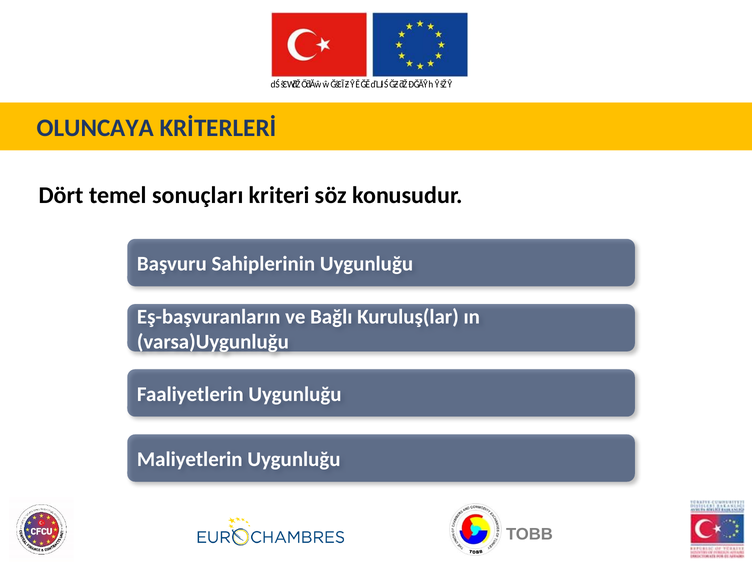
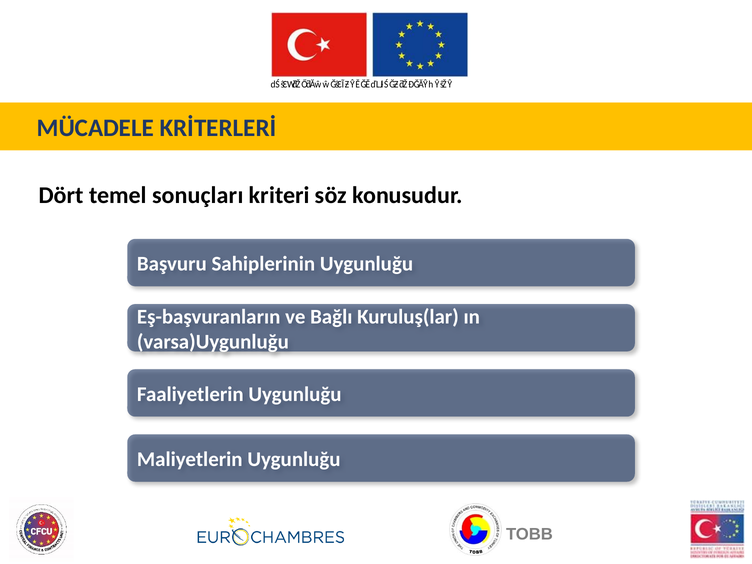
OLUNCAYA: OLUNCAYA -> MÜCADELE
